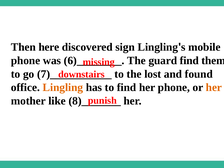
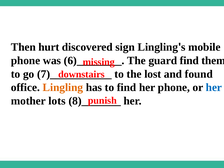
here: here -> hurt
her at (214, 87) colour: orange -> blue
like: like -> lots
